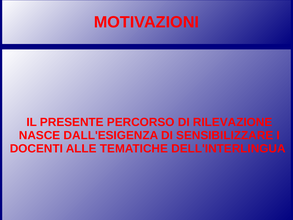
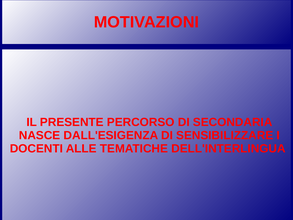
RILEVAZIONE: RILEVAZIONE -> SECONDARIA
